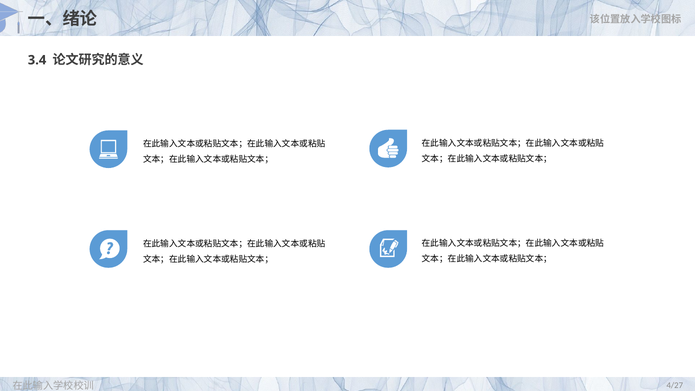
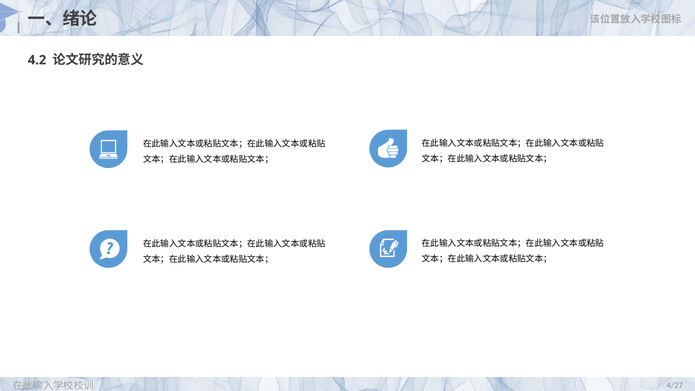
3.4: 3.4 -> 4.2
